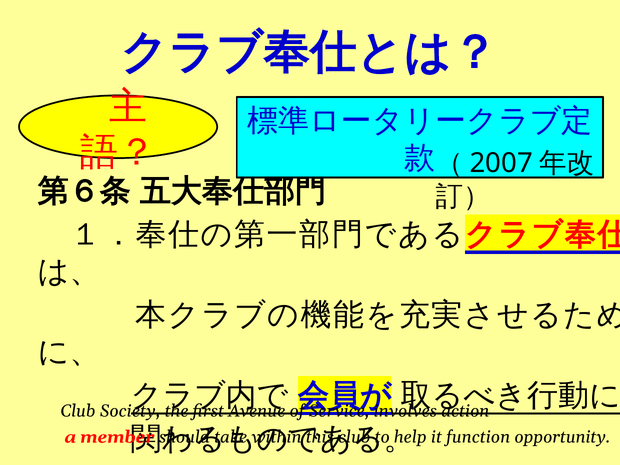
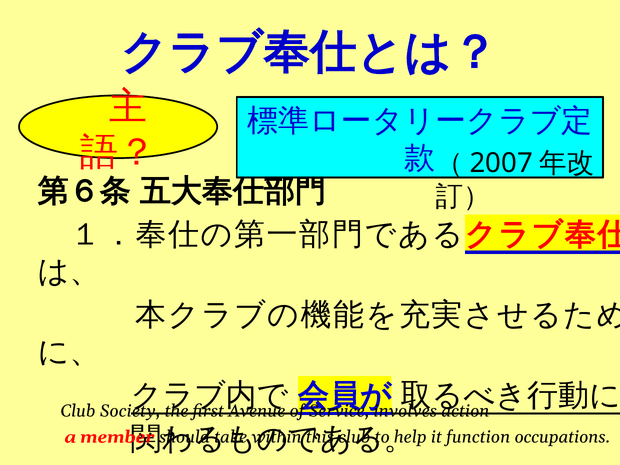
opportunity: opportunity -> occupations
